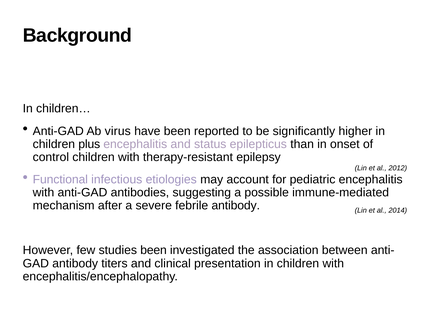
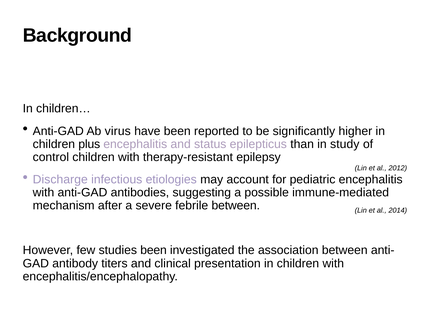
onset: onset -> study
Functional: Functional -> Discharge
febrile antibody: antibody -> between
